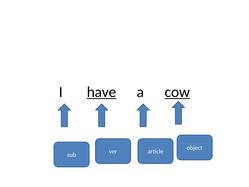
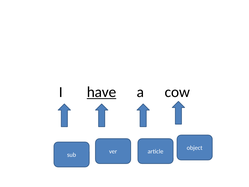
cow underline: present -> none
